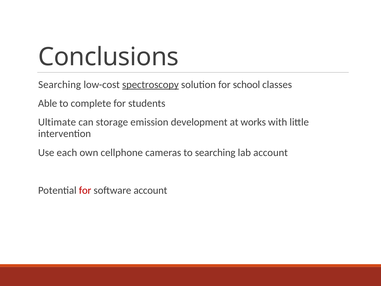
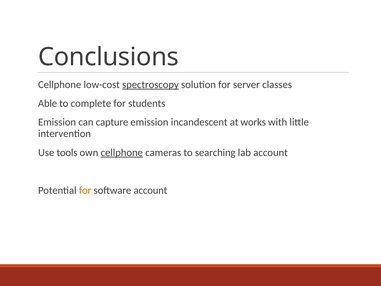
Searching at (60, 84): Searching -> Cellphone
school: school -> server
Ultimate at (57, 122): Ultimate -> Emission
storage: storage -> capture
development: development -> incandescent
each: each -> tools
cellphone at (122, 152) underline: none -> present
for at (85, 190) colour: red -> orange
